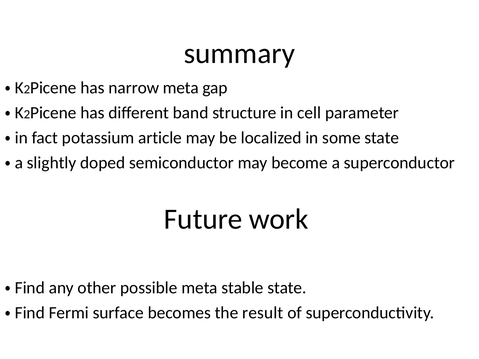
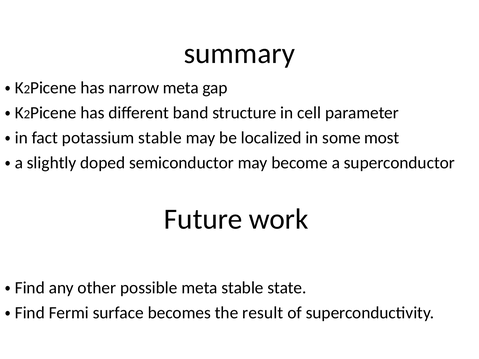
potassium article: article -> stable
some state: state -> most
